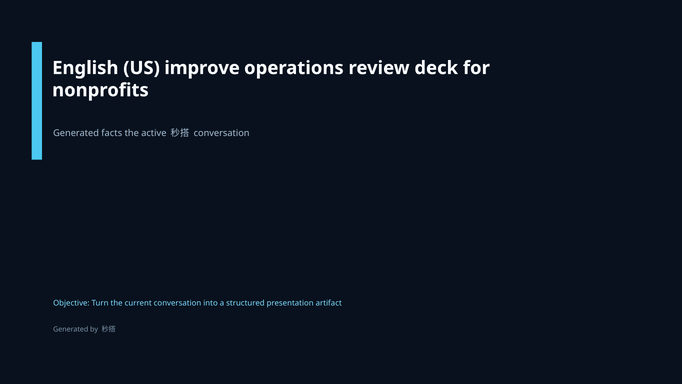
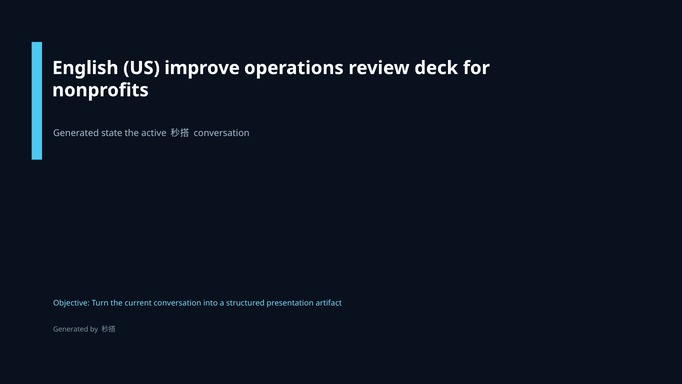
facts: facts -> state
